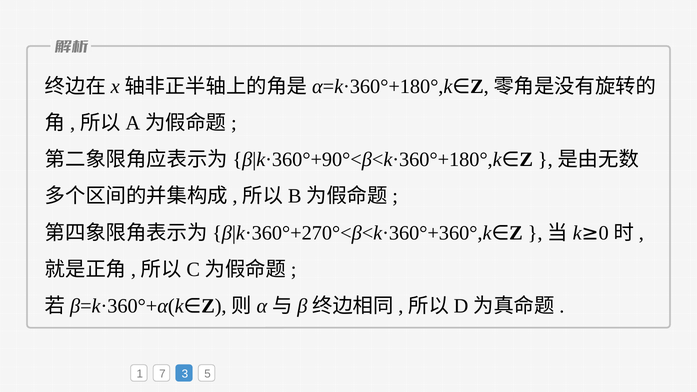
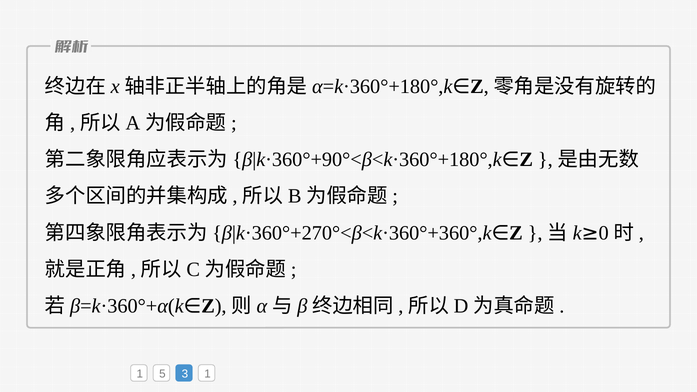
7: 7 -> 5
3 5: 5 -> 1
